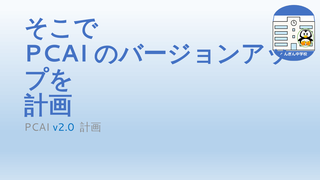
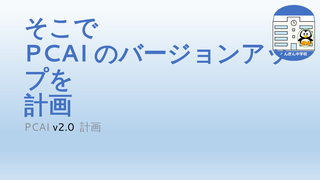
v2.0 colour: blue -> black
